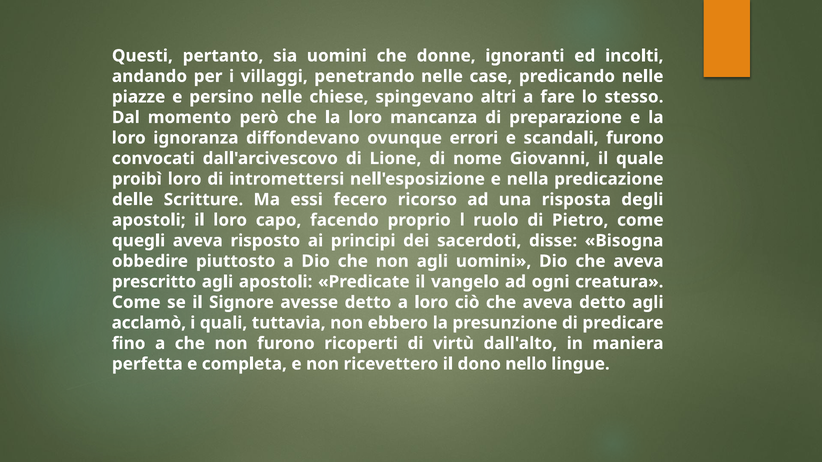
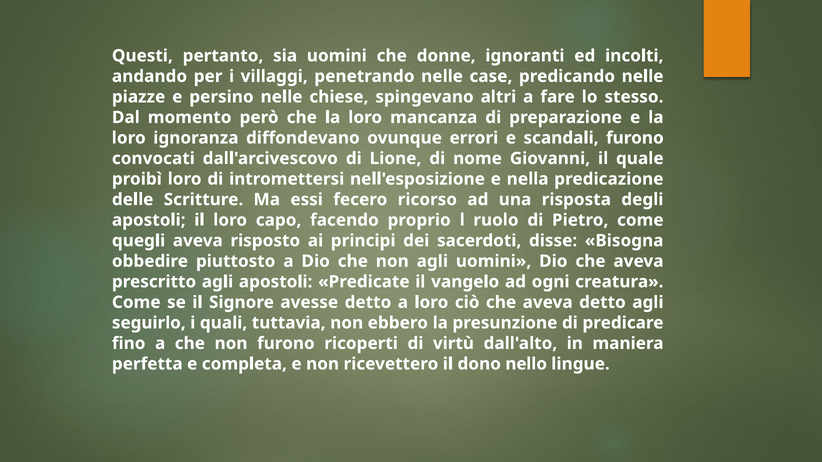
acclamò: acclamò -> seguirlo
